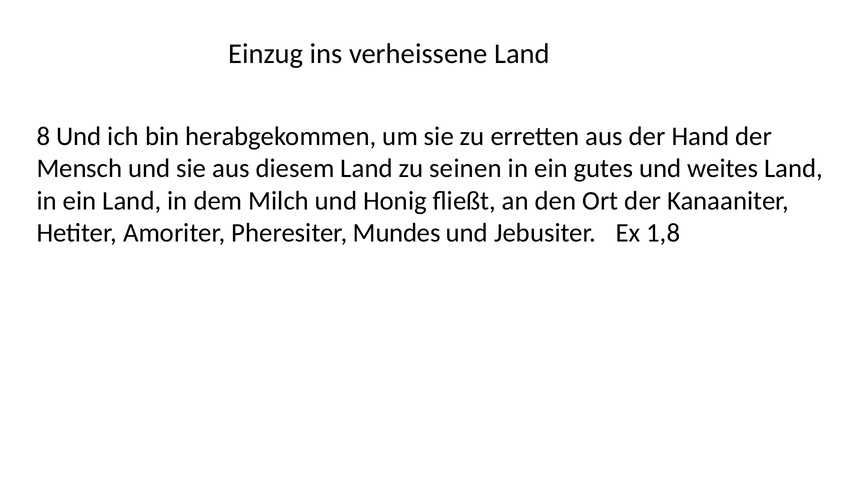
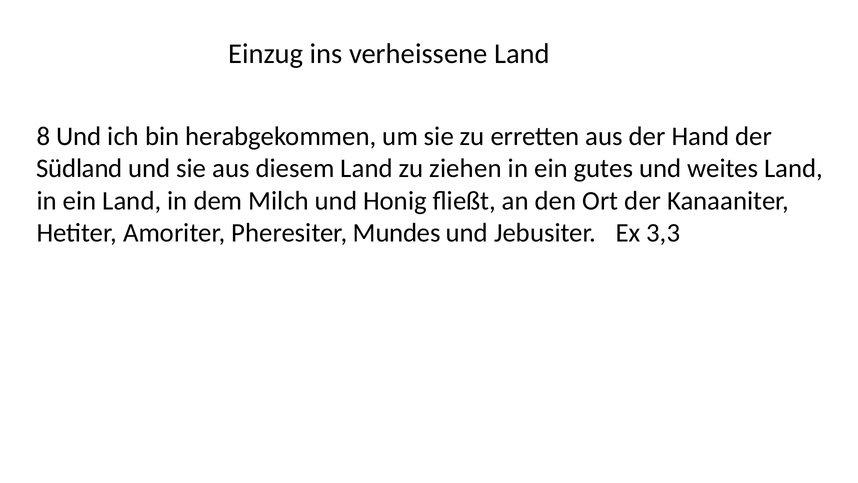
Mensch: Mensch -> Südland
seinen: seinen -> ziehen
1,8: 1,8 -> 3,3
